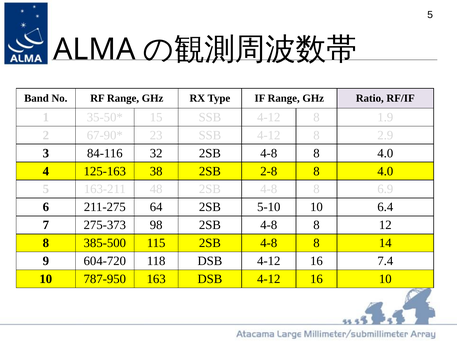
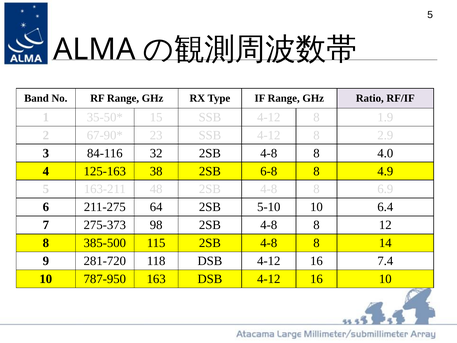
2-8: 2-8 -> 6-8
4.0 at (385, 171): 4.0 -> 4.9
604-720: 604-720 -> 281-720
